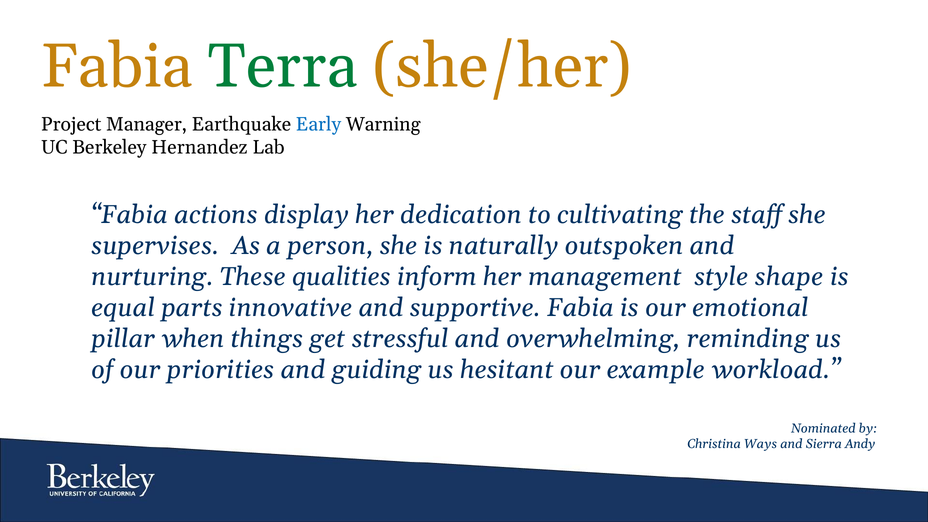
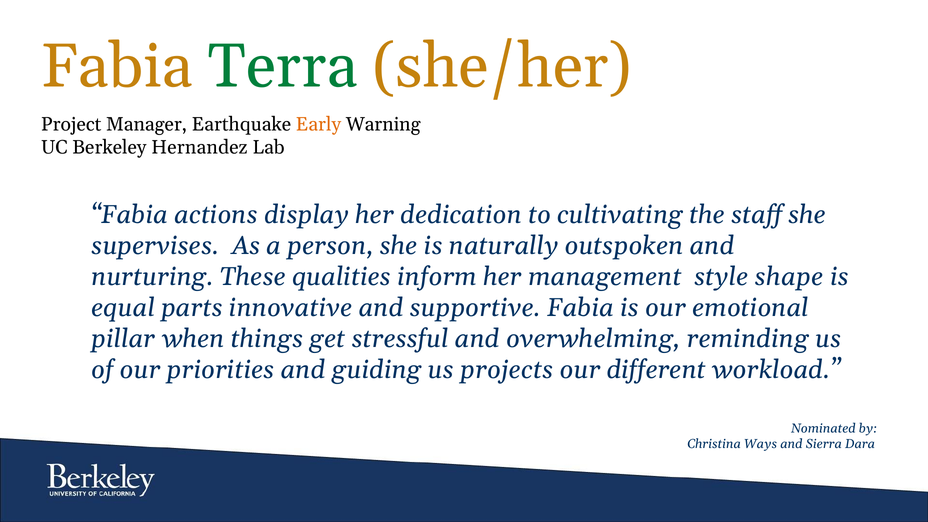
Early colour: blue -> orange
hesitant: hesitant -> projects
example: example -> different
Andy: Andy -> Dara
